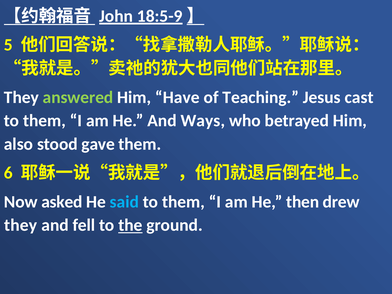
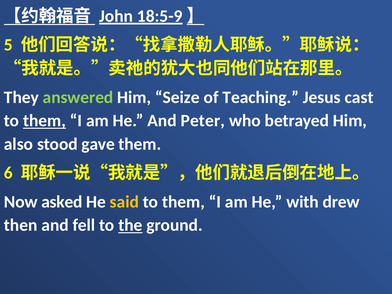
Have: Have -> Seize
them at (44, 121) underline: none -> present
Ways: Ways -> Peter
said colour: light blue -> yellow
then: then -> with
they at (21, 225): they -> then
